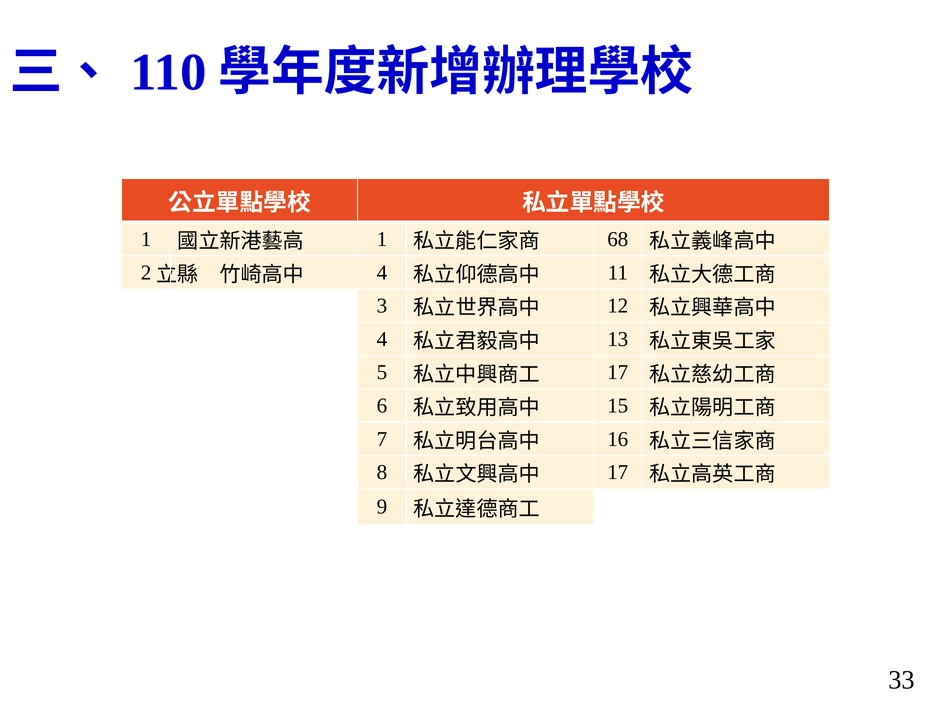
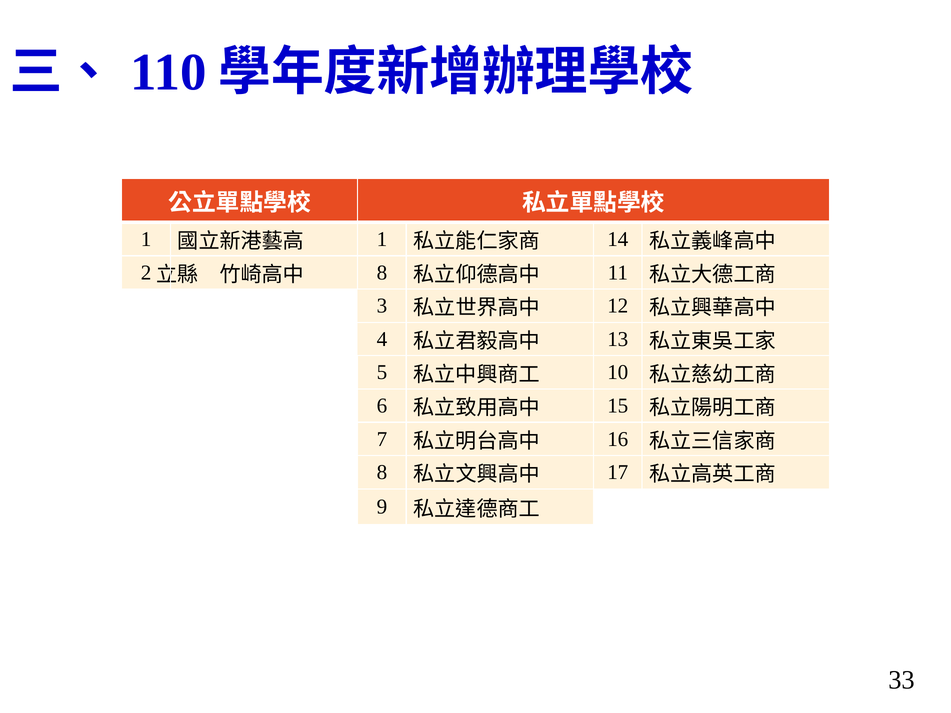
68: 68 -> 14
4 at (382, 273): 4 -> 8
17 at (618, 373): 17 -> 10
